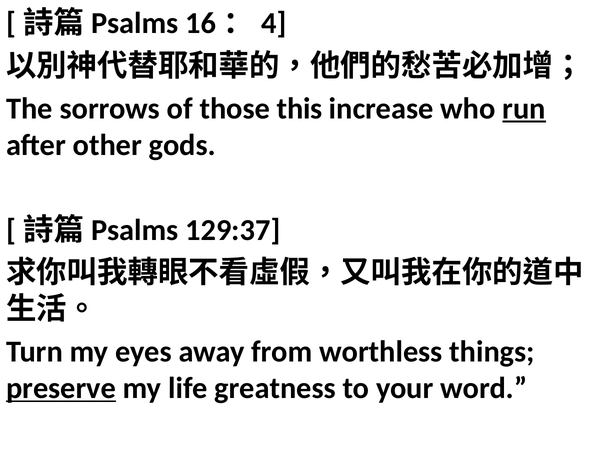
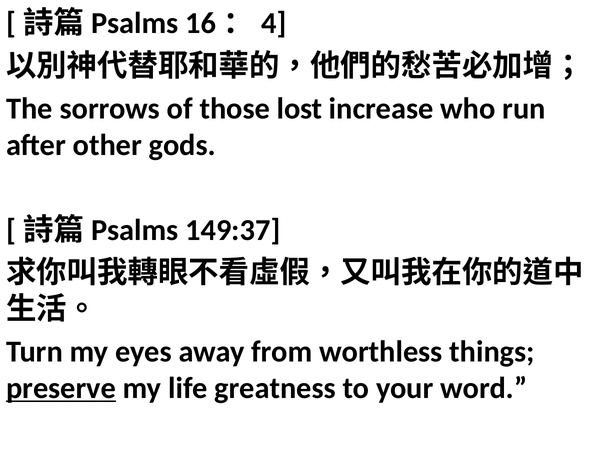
this: this -> lost
run underline: present -> none
129:37: 129:37 -> 149:37
